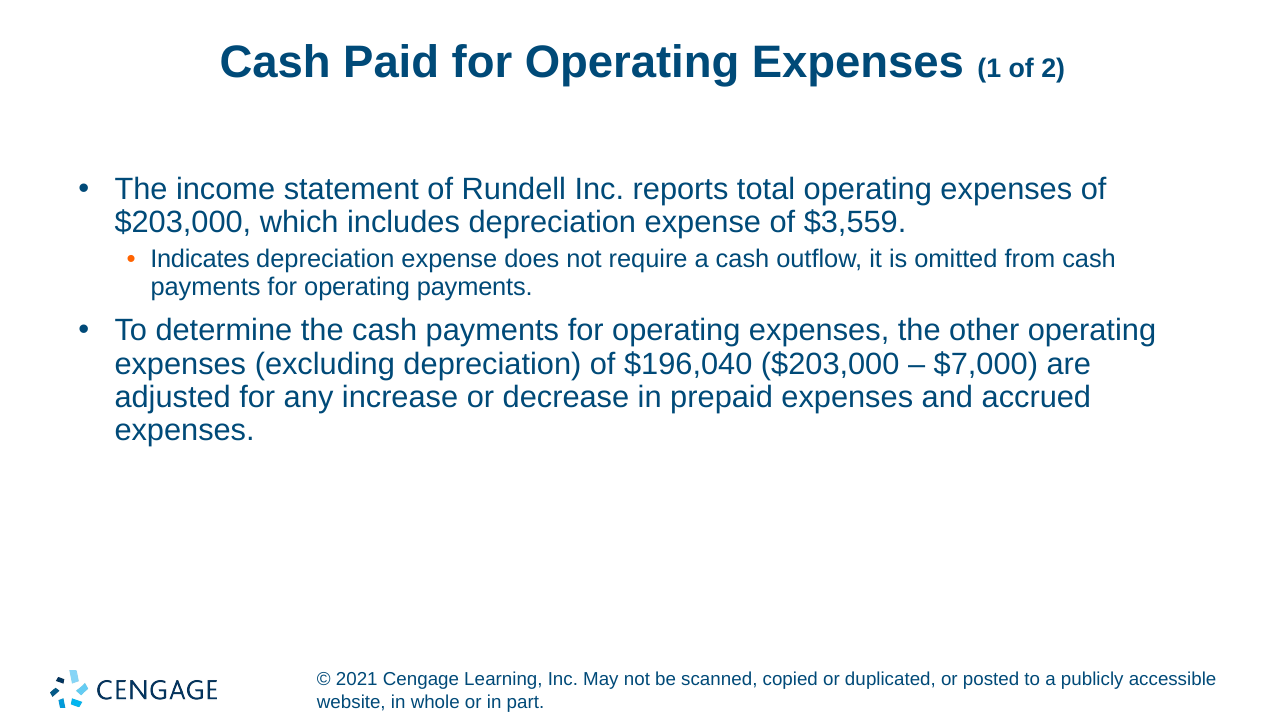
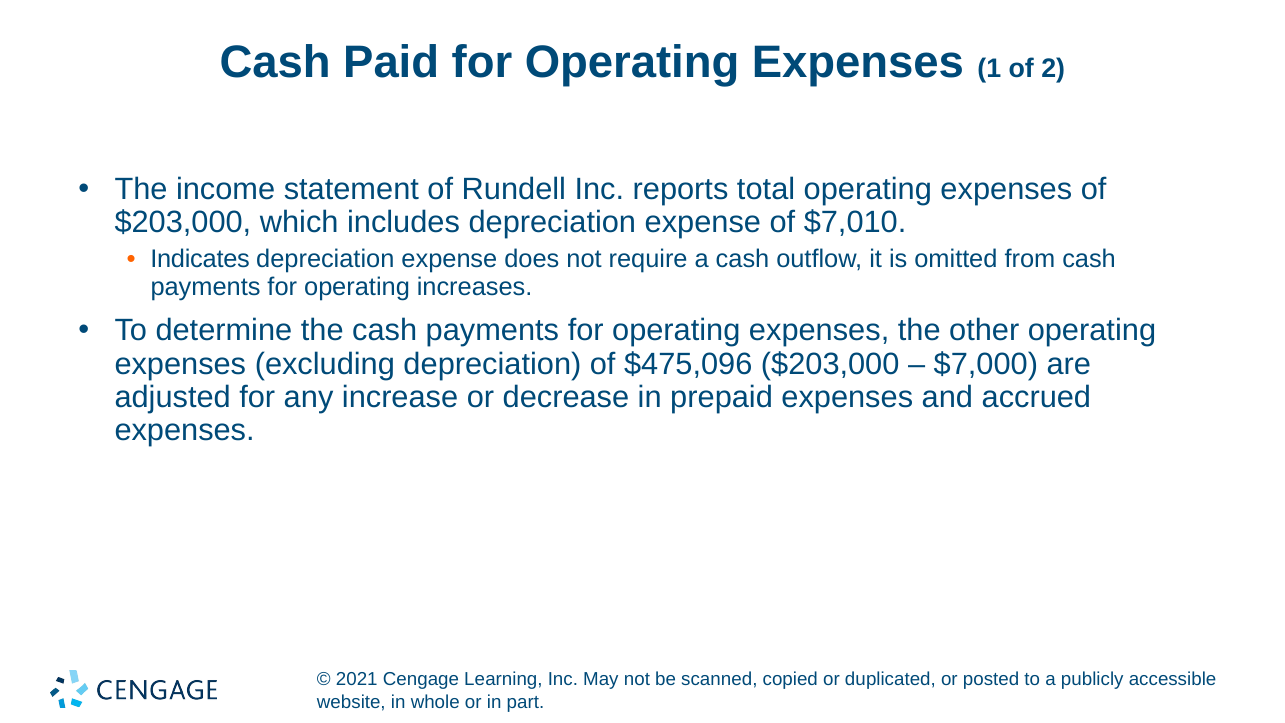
$3,559: $3,559 -> $7,010
operating payments: payments -> increases
$196,040: $196,040 -> $475,096
